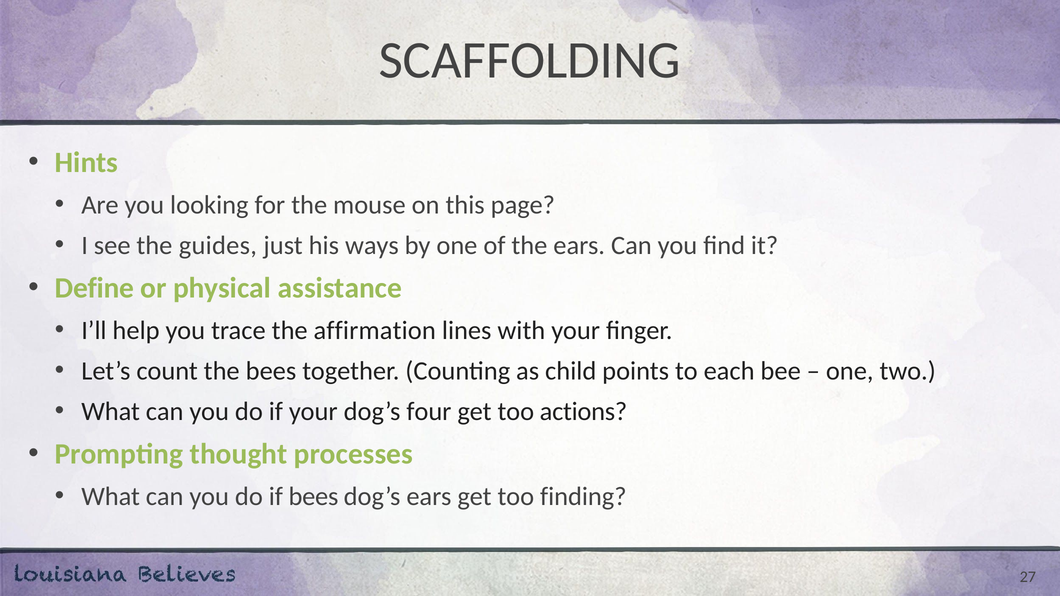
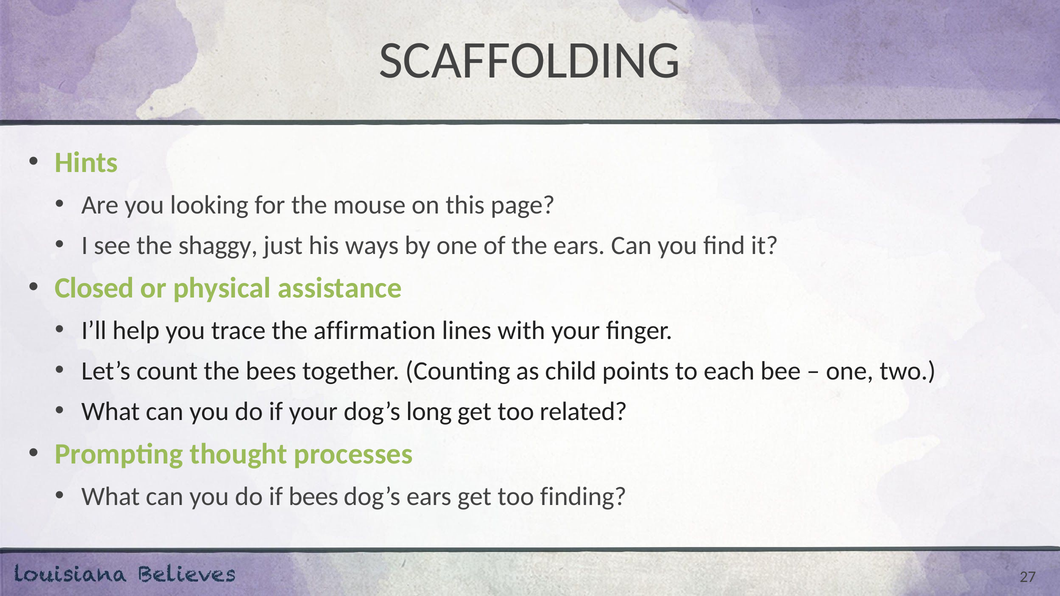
guides: guides -> shaggy
Define: Define -> Closed
four: four -> long
actions: actions -> related
